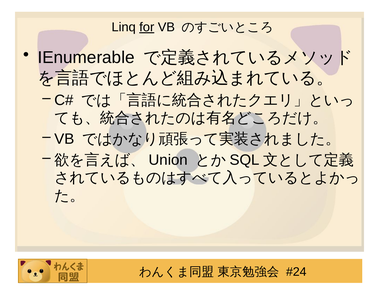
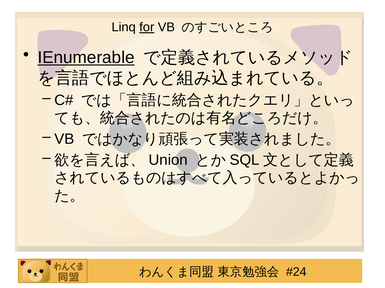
IEnumerable underline: none -> present
